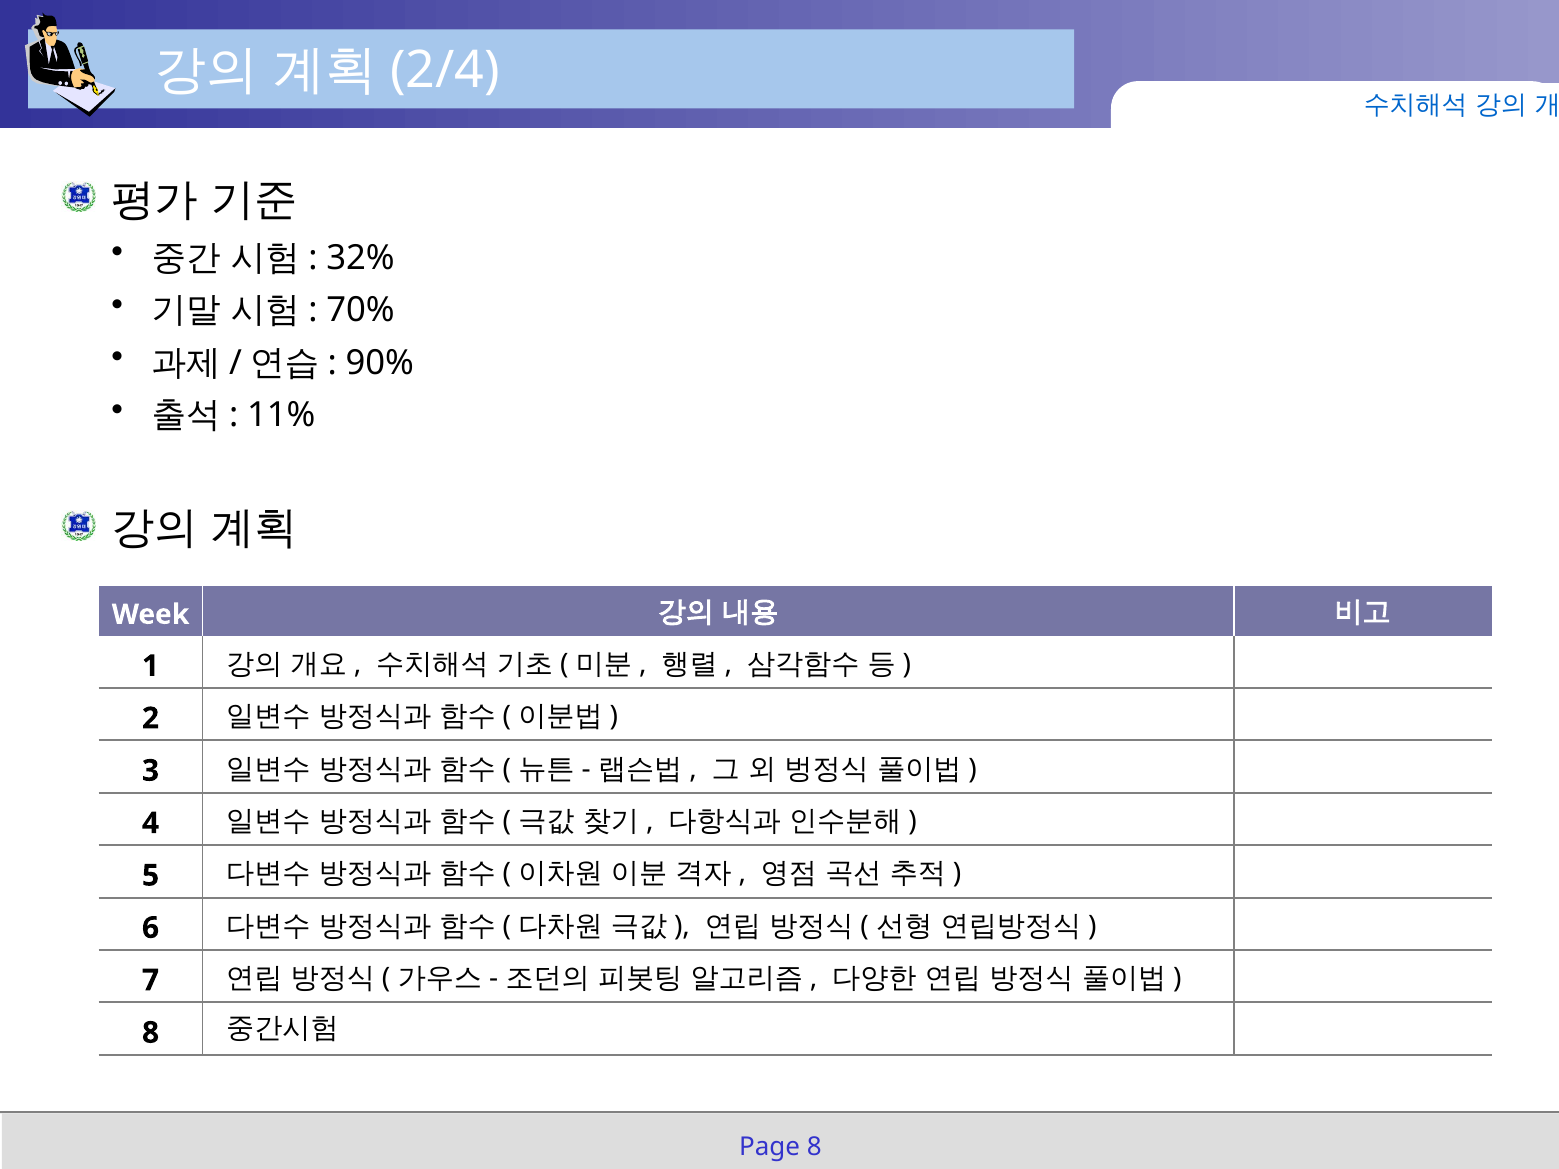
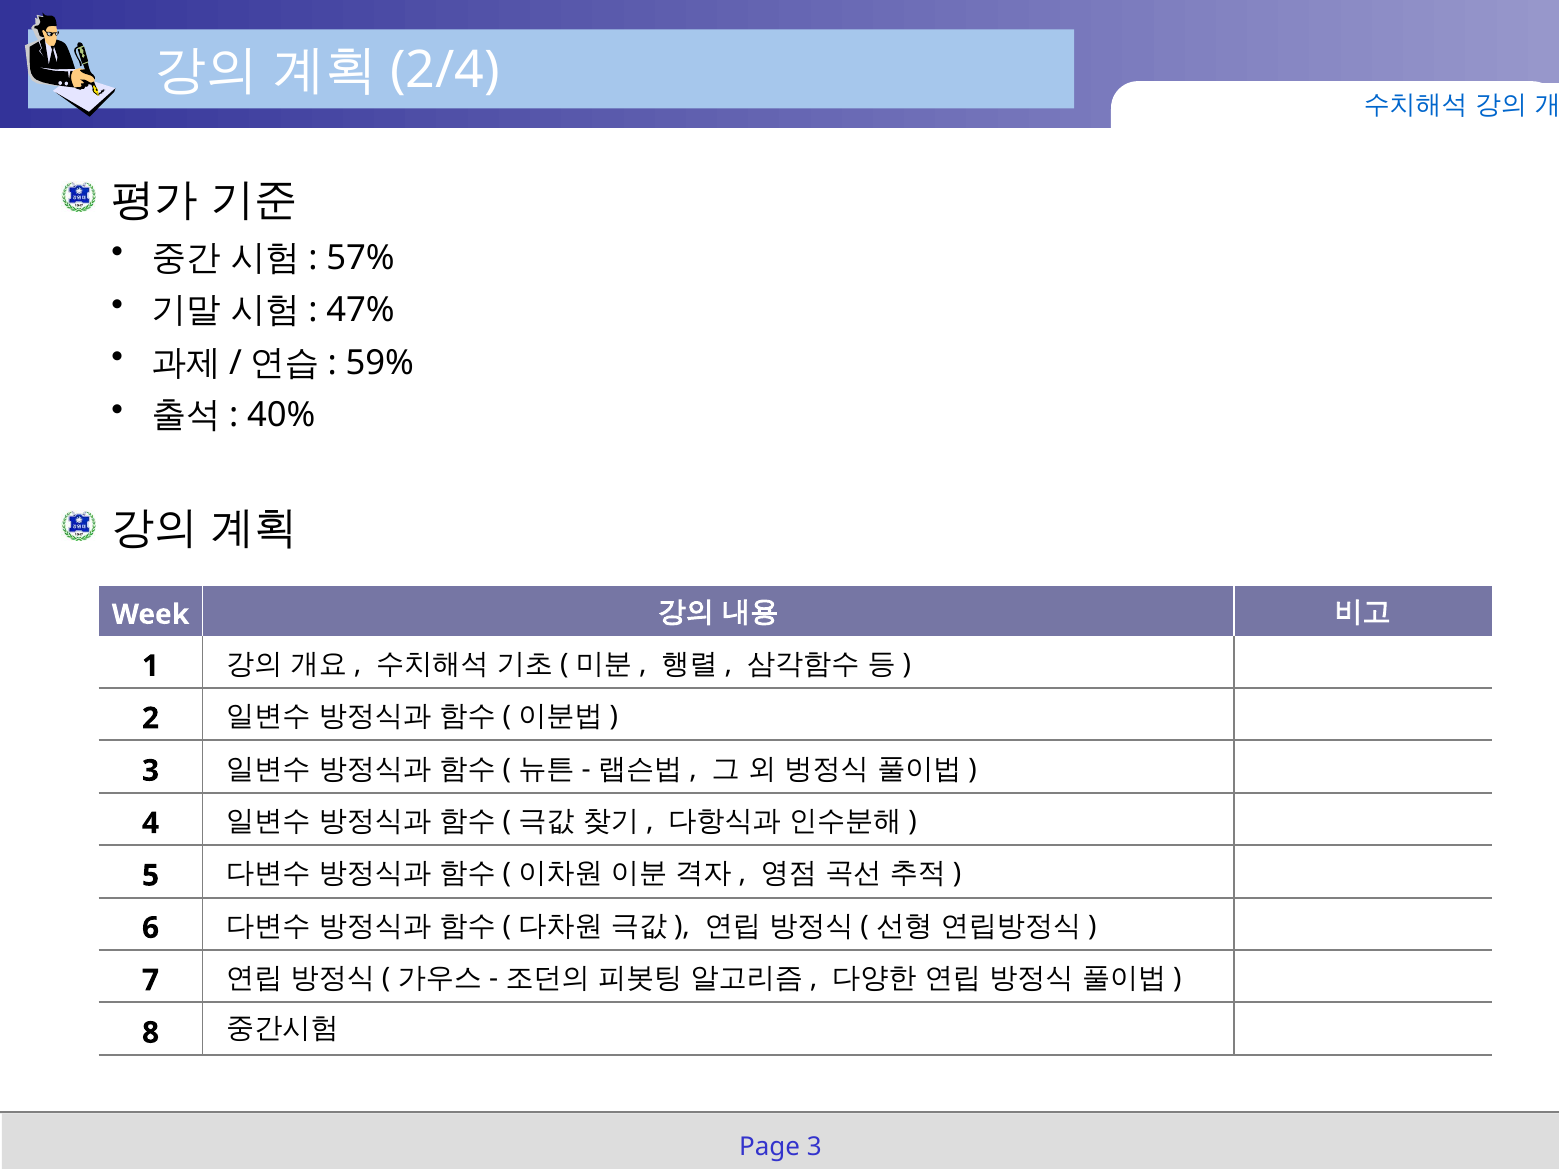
32%: 32% -> 57%
70%: 70% -> 47%
90%: 90% -> 59%
11%: 11% -> 40%
Page 8: 8 -> 3
